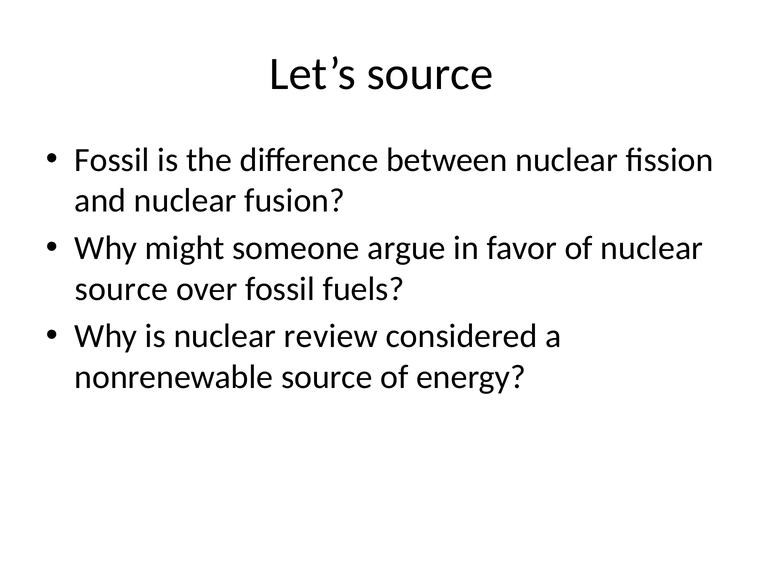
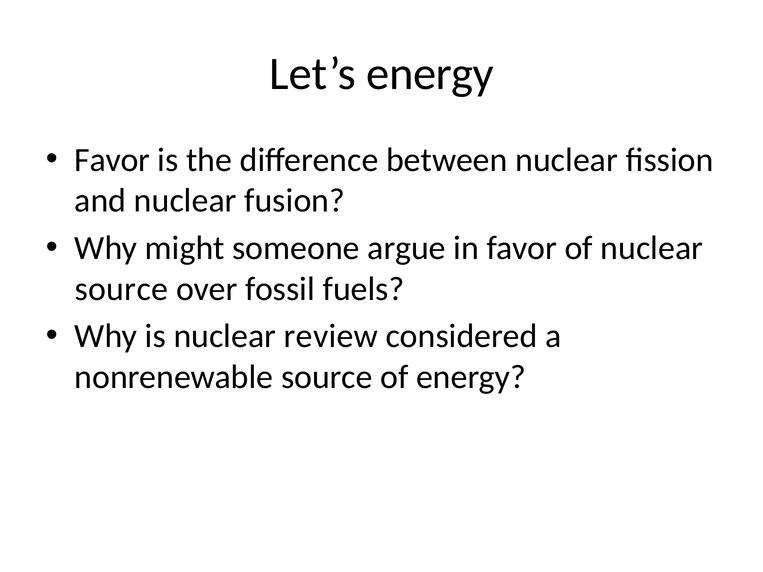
Let’s source: source -> energy
Fossil at (112, 160): Fossil -> Favor
